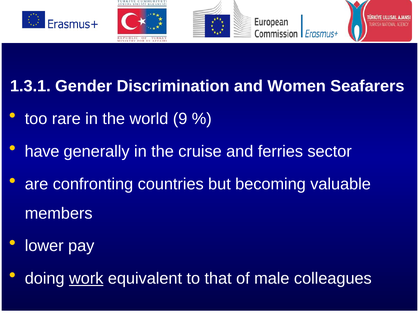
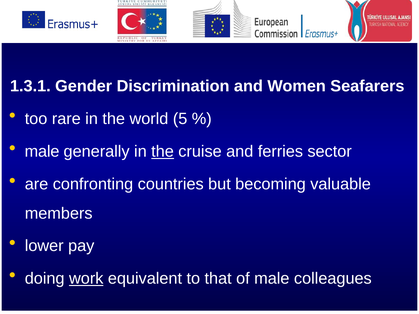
9: 9 -> 5
have at (42, 152): have -> male
the at (163, 152) underline: none -> present
